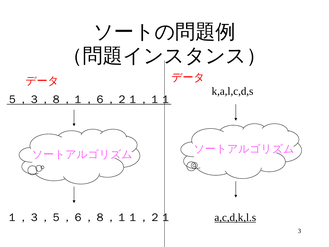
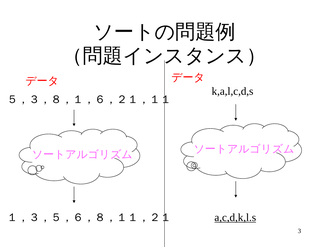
５，３，８，１，６，２１，１１ underline: present -> none
